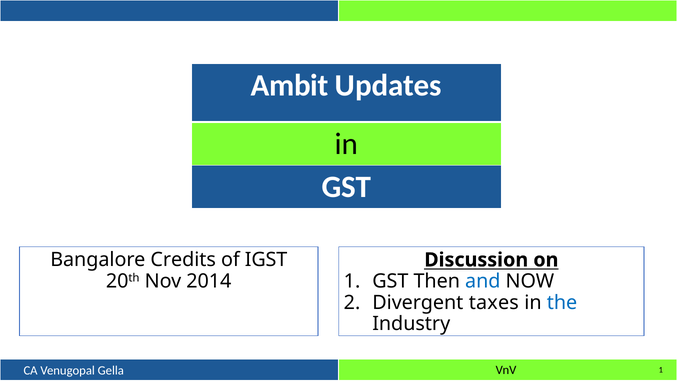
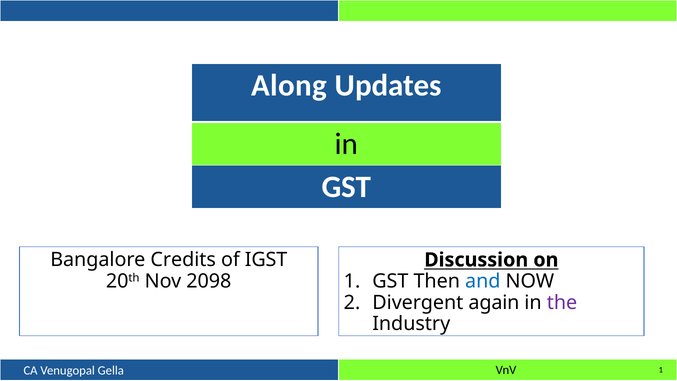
Ambit: Ambit -> Along
2014: 2014 -> 2098
taxes: taxes -> again
the colour: blue -> purple
